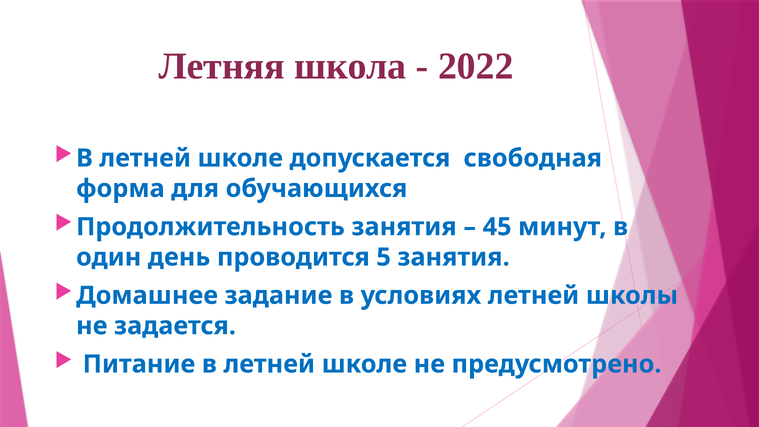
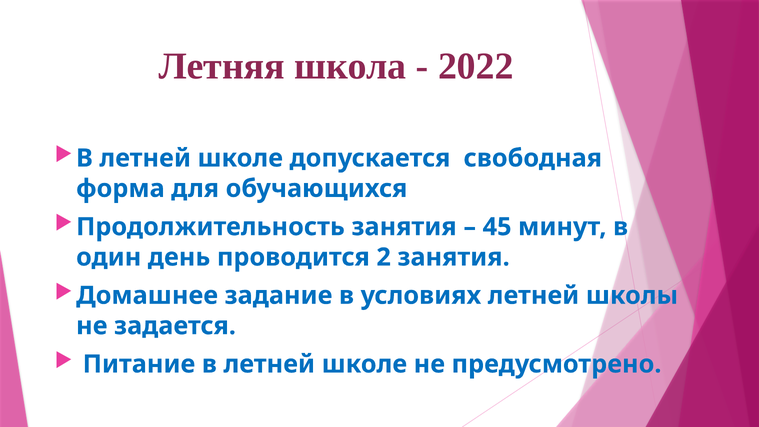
5: 5 -> 2
